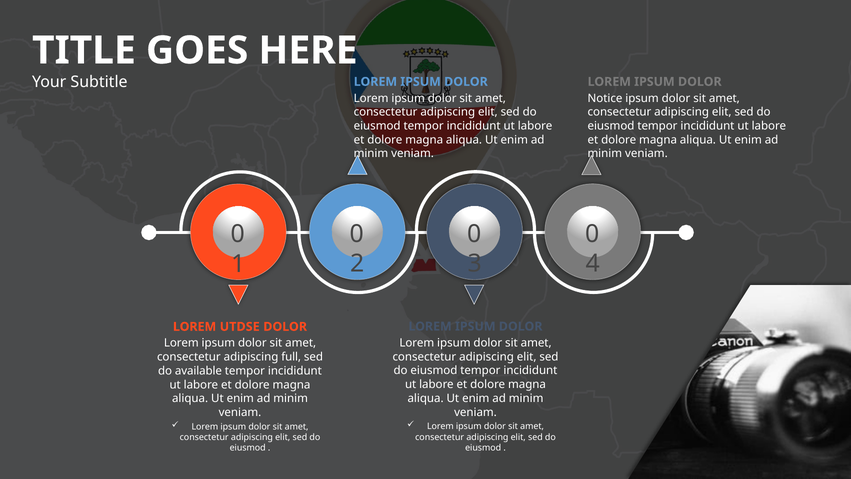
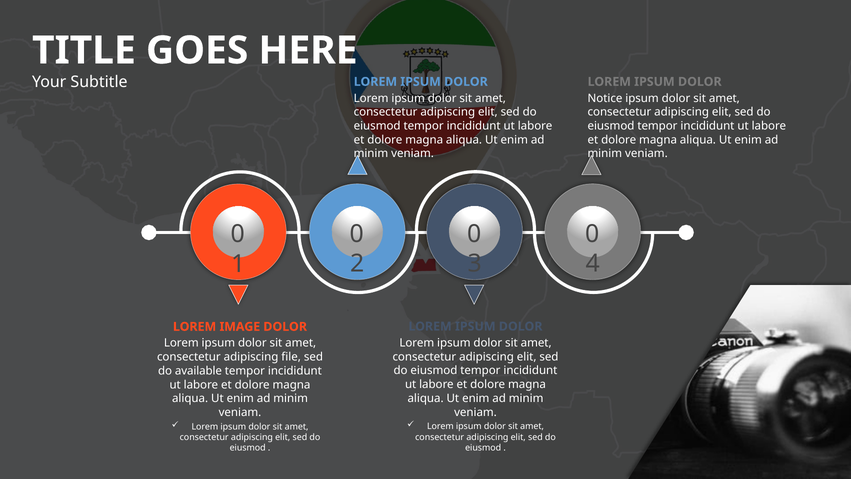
UTDSE: UTDSE -> IMAGE
full: full -> file
